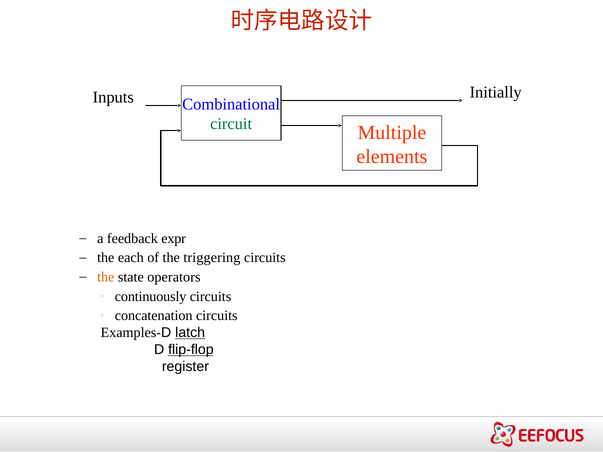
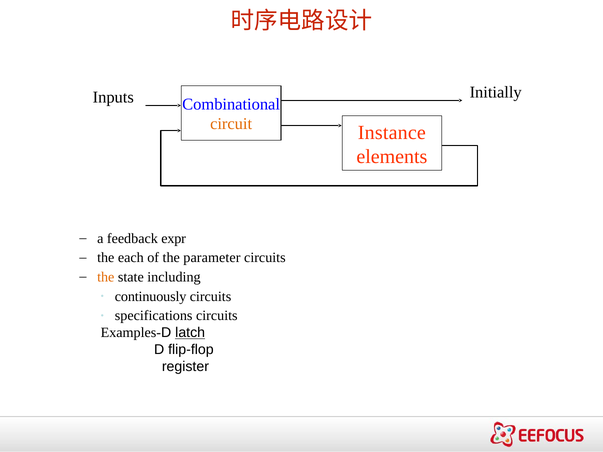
circuit colour: green -> orange
Multiple: Multiple -> Instance
triggering: triggering -> parameter
operators: operators -> including
concatenation: concatenation -> specifications
flip-flop underline: present -> none
